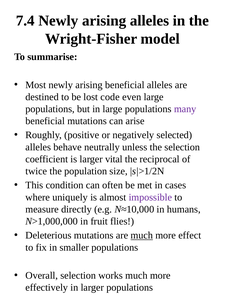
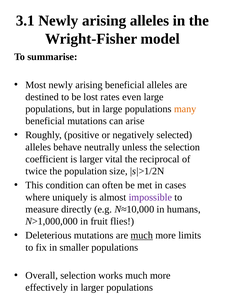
7.4: 7.4 -> 3.1
code: code -> rates
many colour: purple -> orange
effect: effect -> limits
